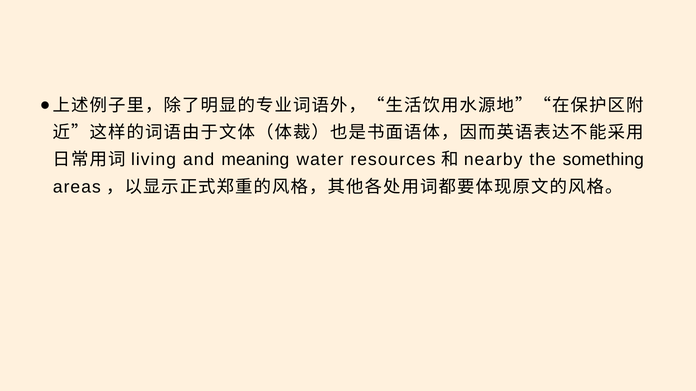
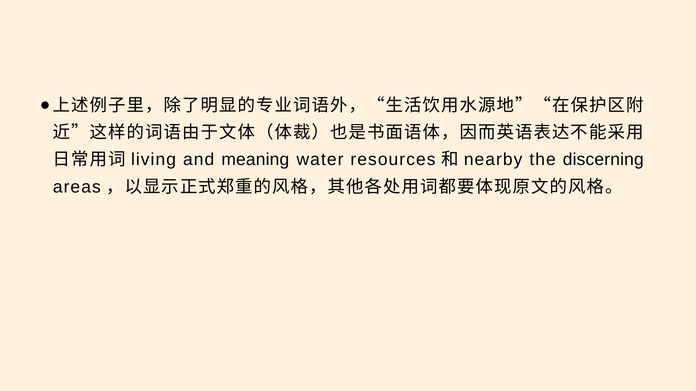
something: something -> discerning
